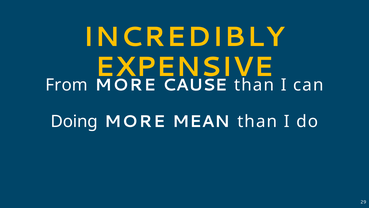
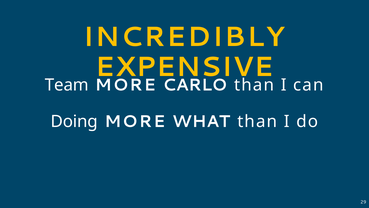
From: From -> Team
CAUSE: CAUSE -> CARLO
MEAN: MEAN -> WHAT
